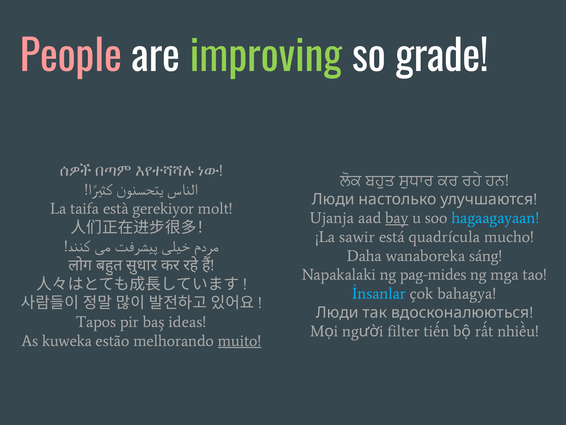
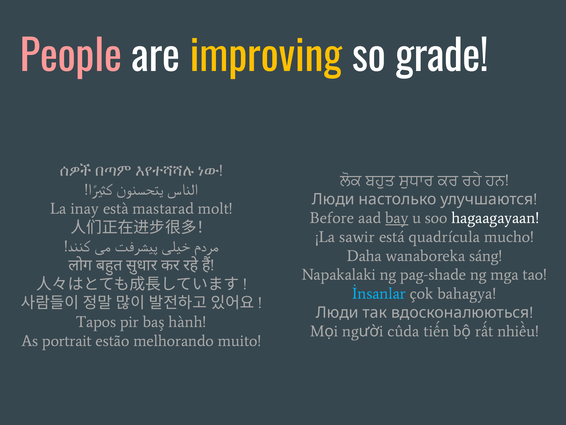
improving colour: light green -> yellow
taifa: taifa -> inay
gerekiyor: gerekiyor -> mastarad
Ujanja: Ujanja -> Before
hagaagayaan colour: light blue -> white
pag-mides: pag-mides -> pag-shade
ideas: ideas -> hành
filter: filter -> cûda
kuweka: kuweka -> portrait
muito underline: present -> none
